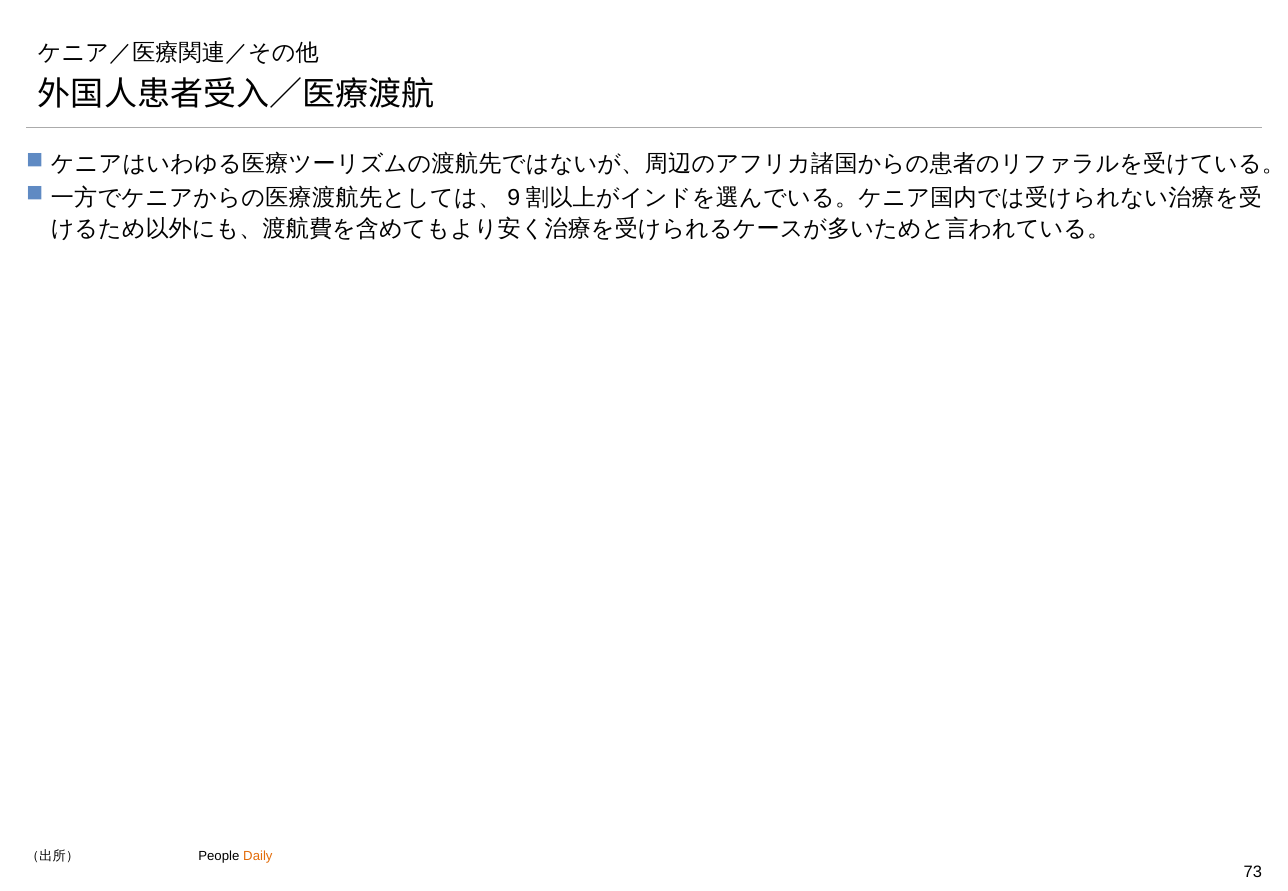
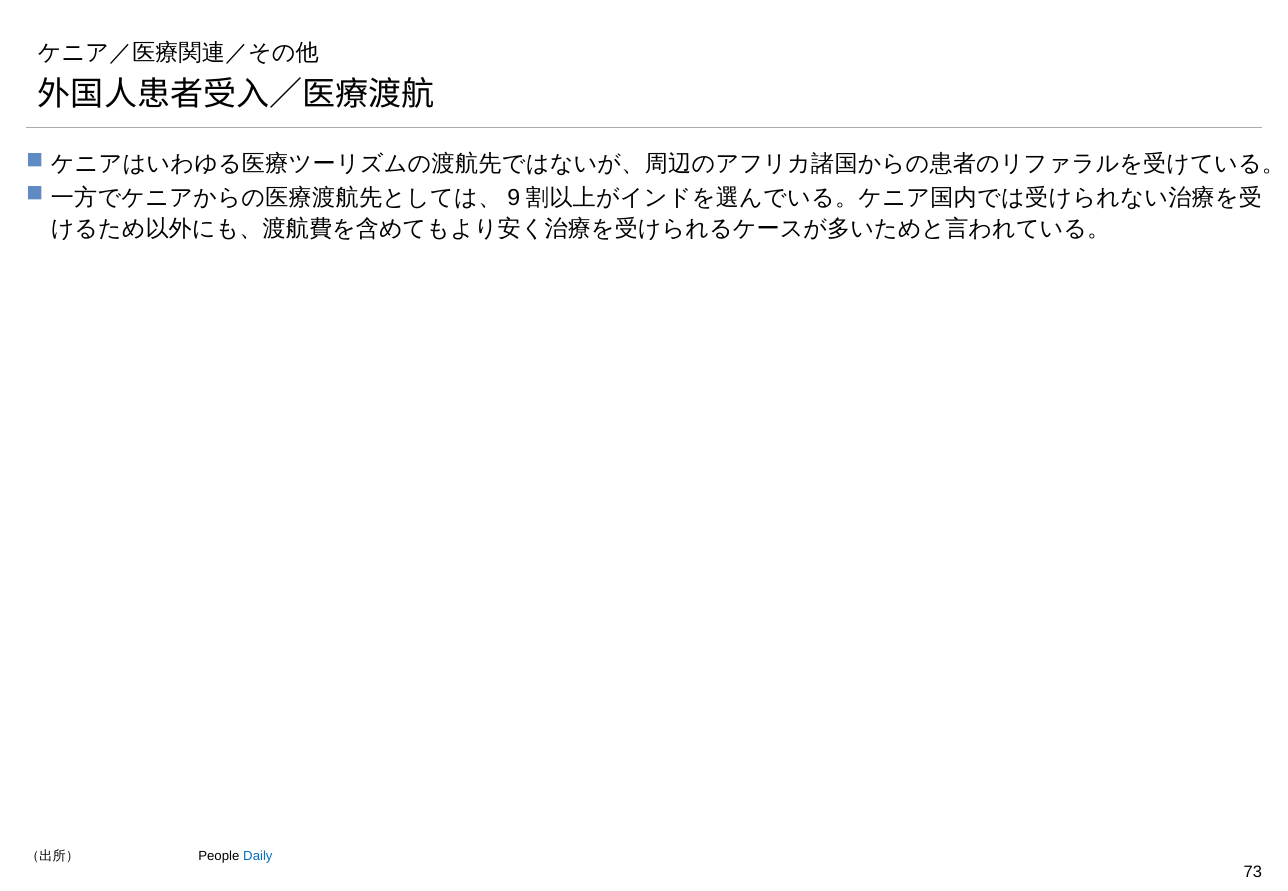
Daily colour: orange -> blue
